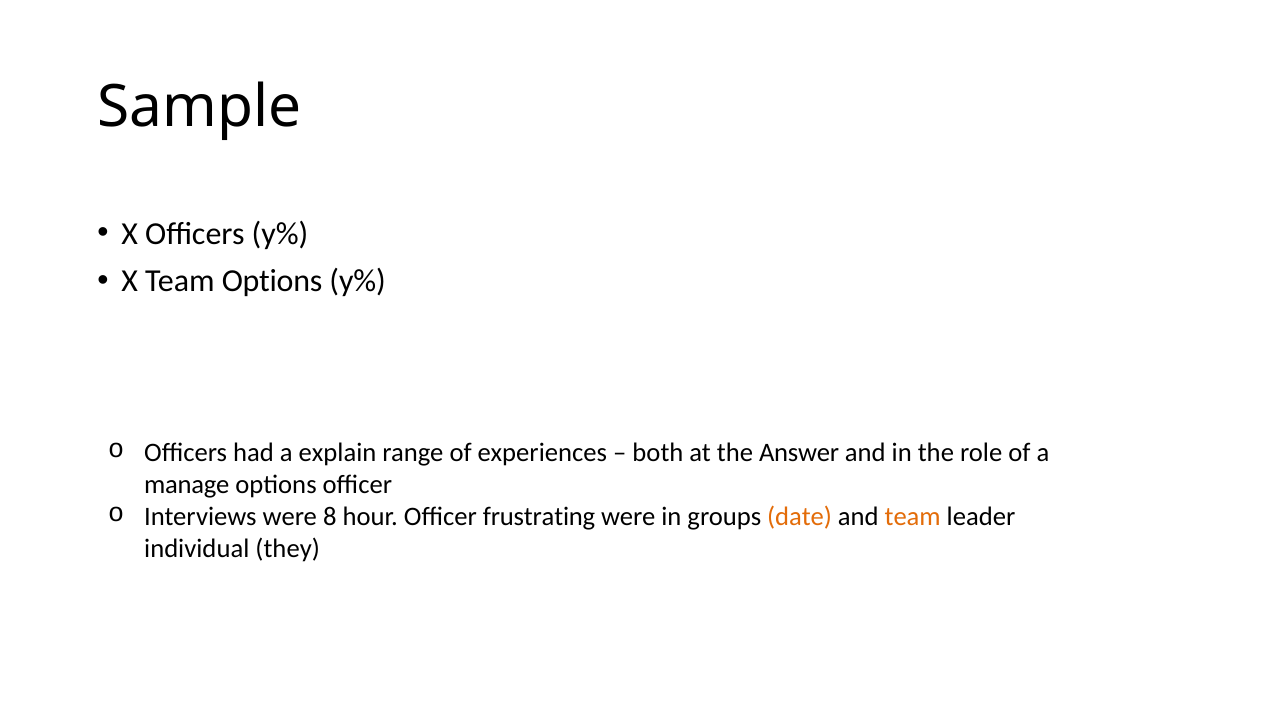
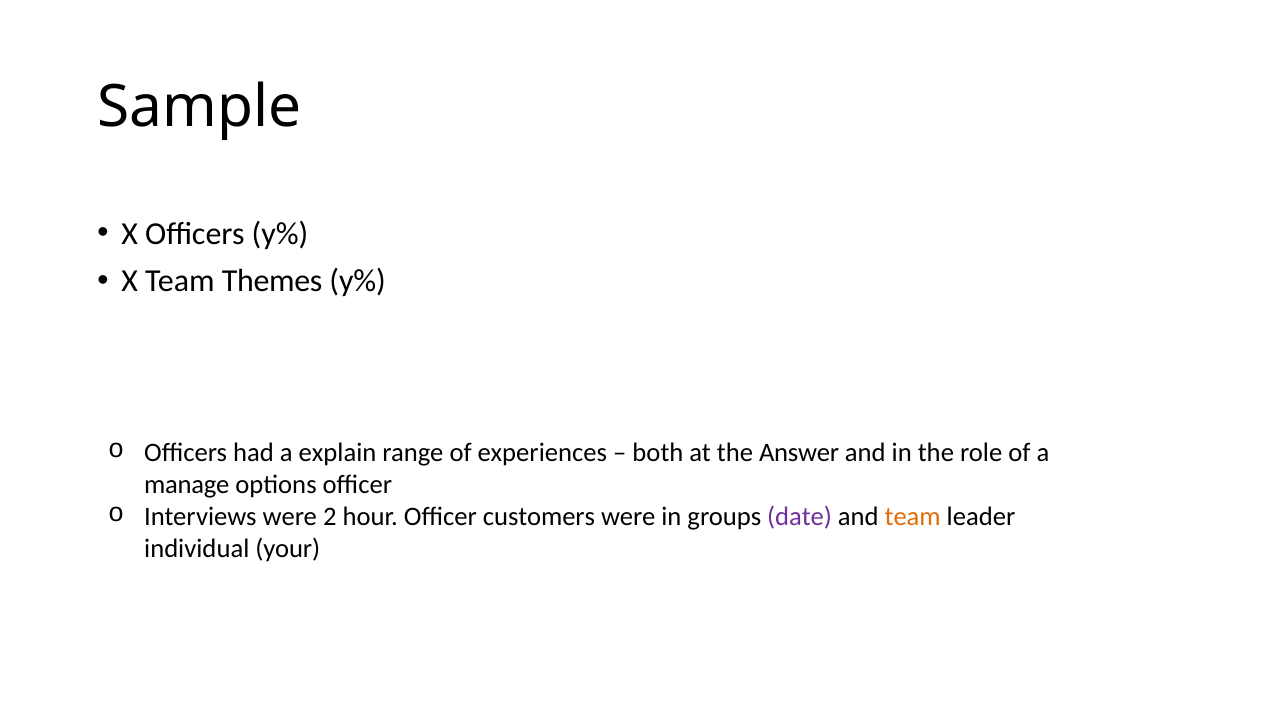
Team Options: Options -> Themes
8: 8 -> 2
frustrating: frustrating -> customers
date colour: orange -> purple
they: they -> your
